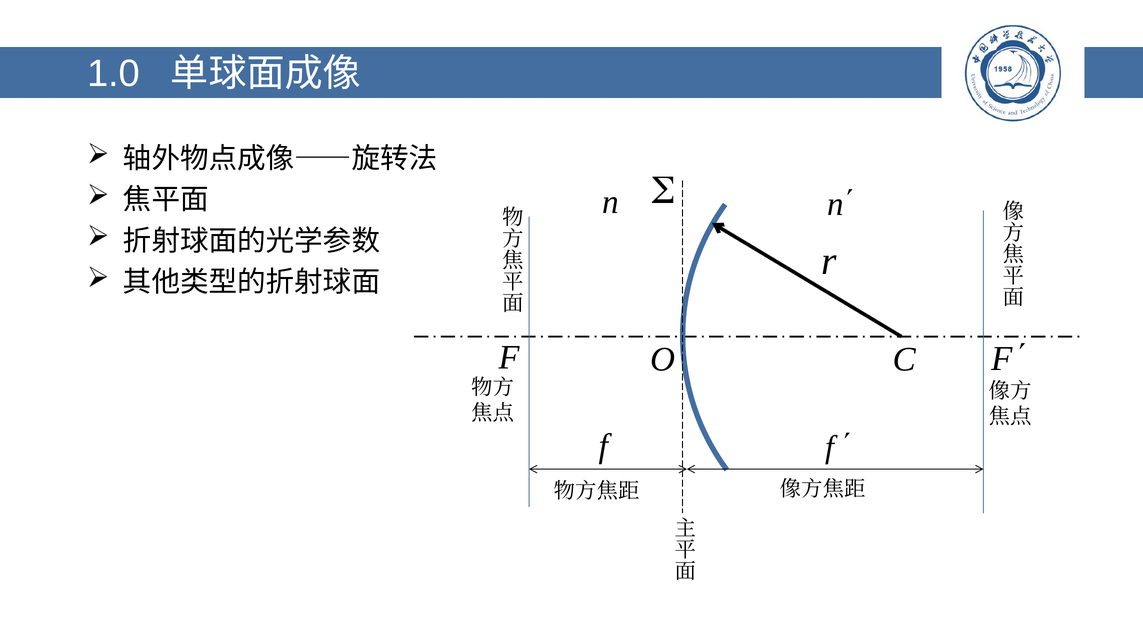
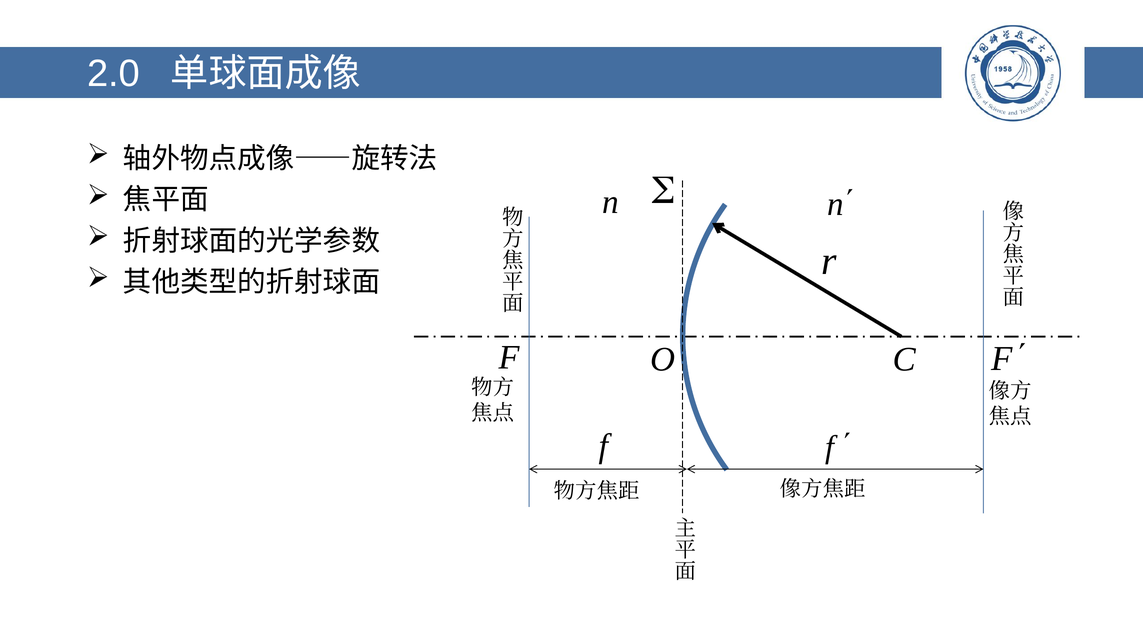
1.0: 1.0 -> 2.0
